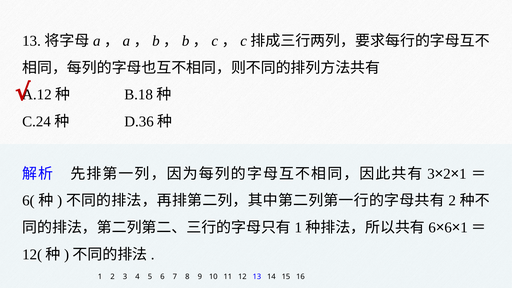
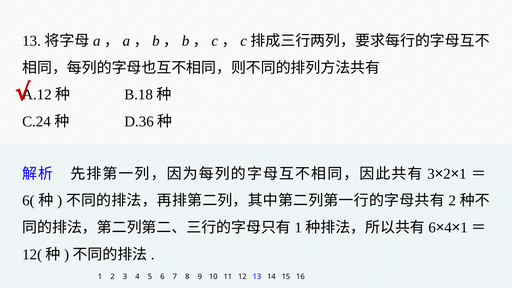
6 at (448, 228): 6 -> 4
